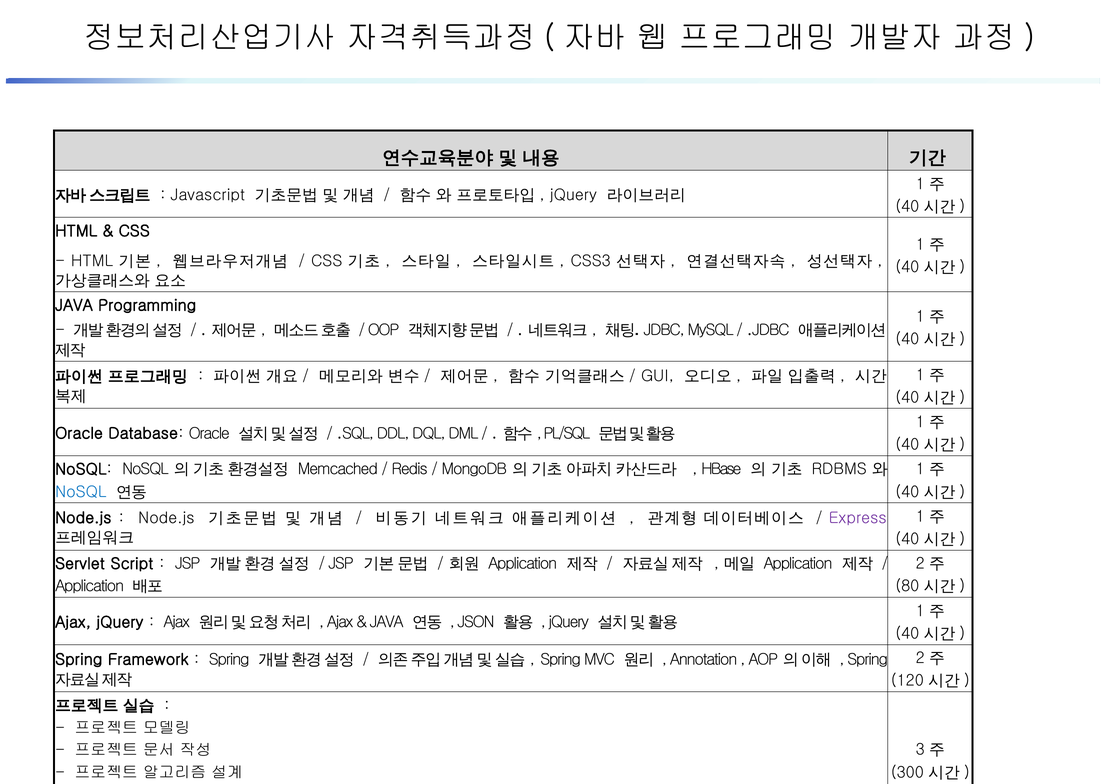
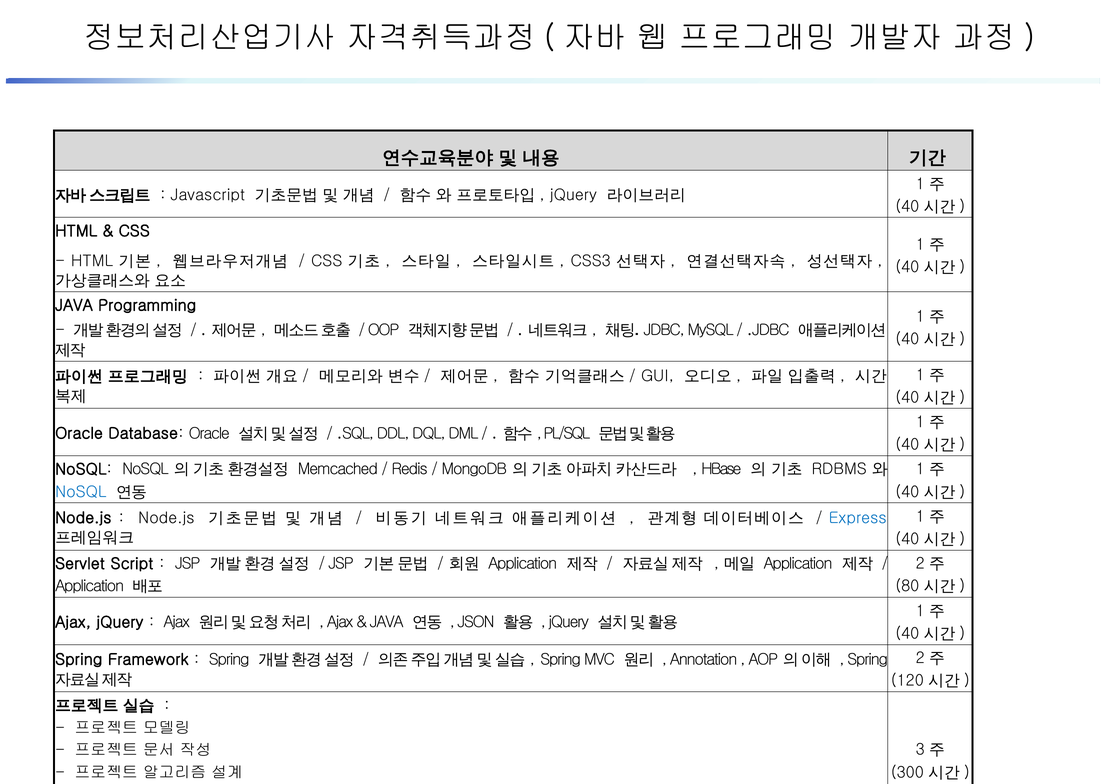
Express colour: purple -> blue
